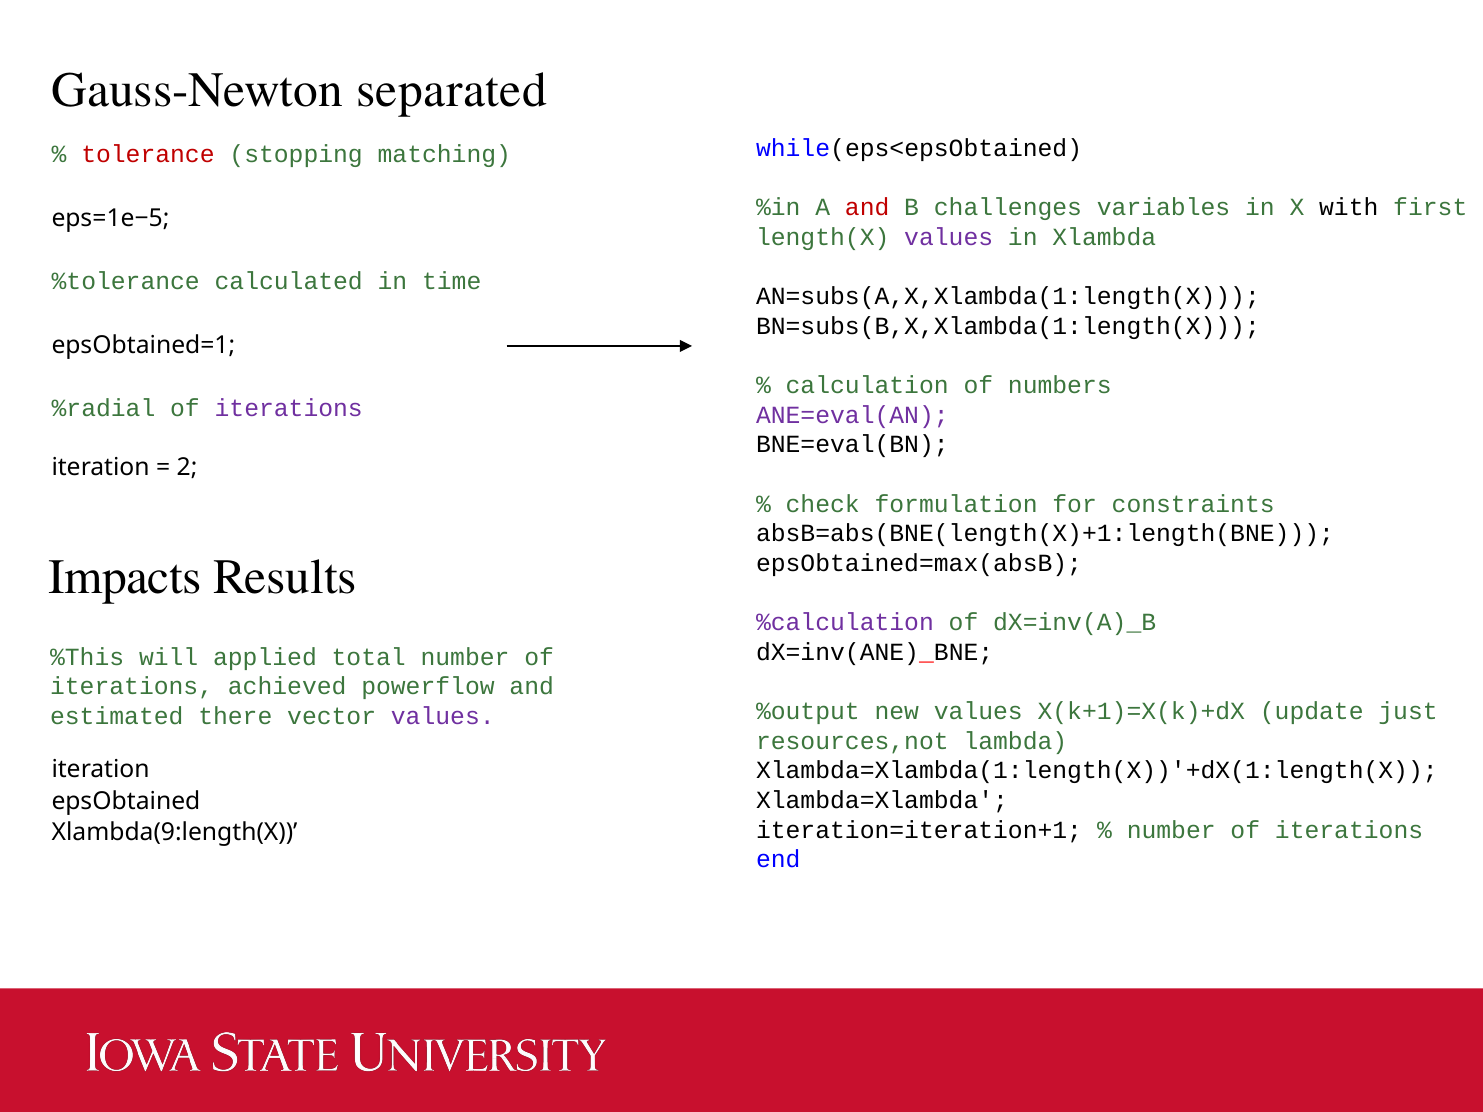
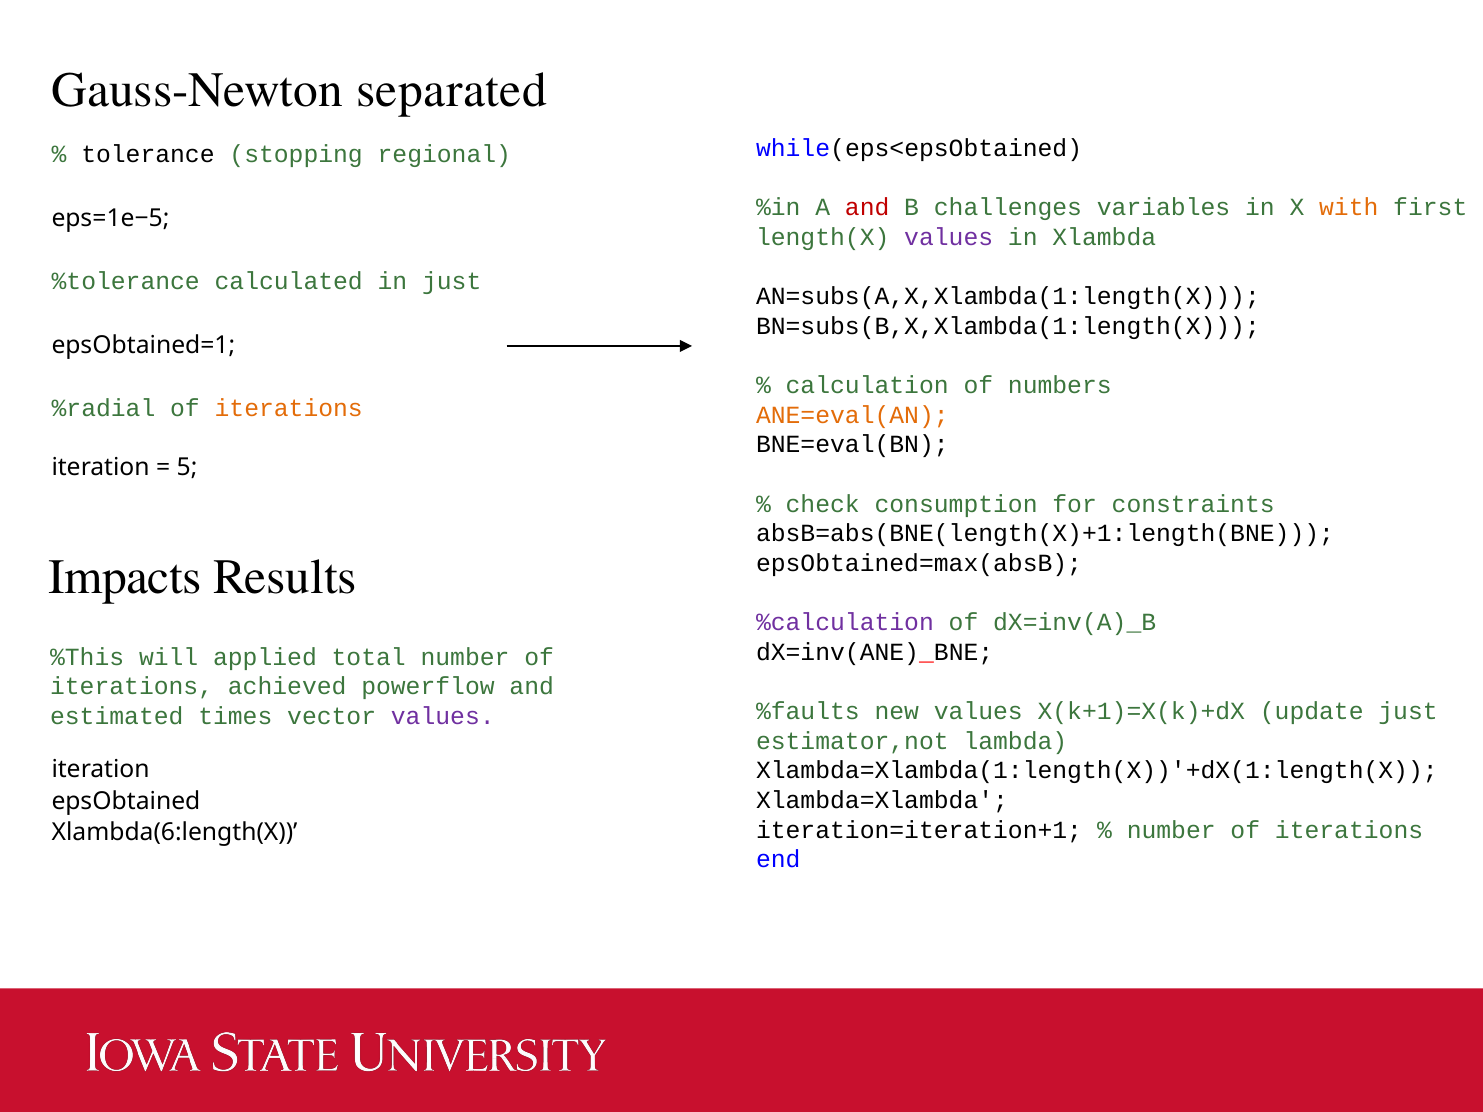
tolerance colour: red -> black
matching: matching -> regional
with colour: black -> orange
in time: time -> just
iterations at (289, 408) colour: purple -> orange
ANE=eval(AN colour: purple -> orange
2: 2 -> 5
formulation: formulation -> consumption
%output: %output -> %faults
there: there -> times
resources,not: resources,not -> estimator,not
Xlambda(9:length(X: Xlambda(9:length(X -> Xlambda(6:length(X
